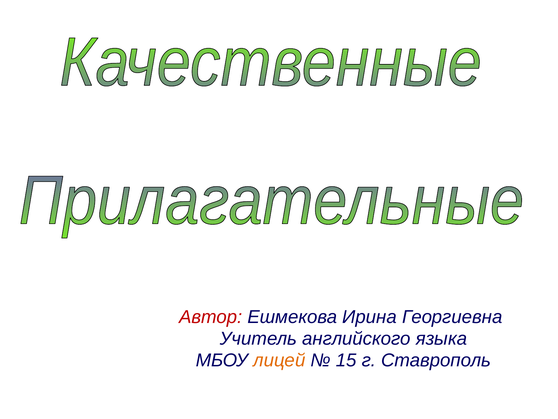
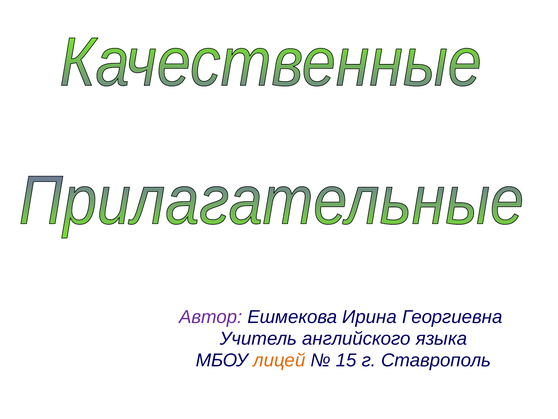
Автор colour: red -> purple
